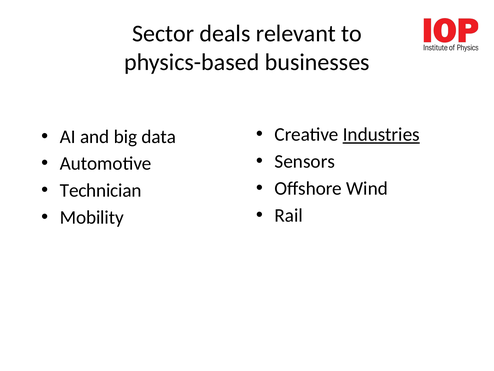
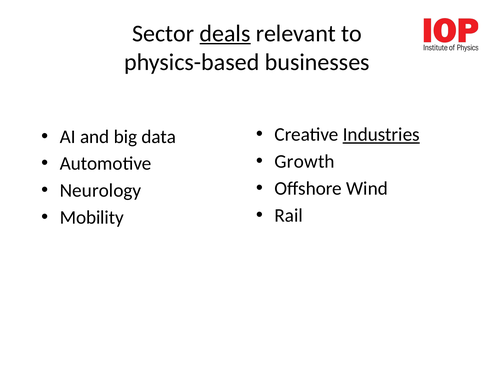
deals underline: none -> present
Sensors: Sensors -> Growth
Technician: Technician -> Neurology
